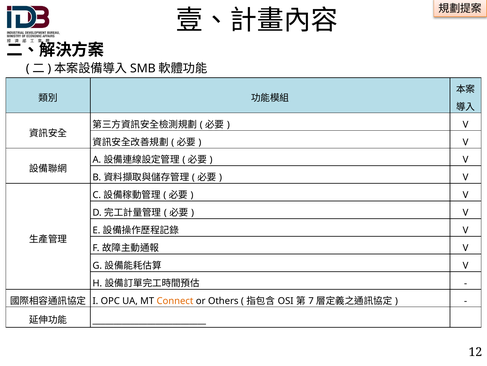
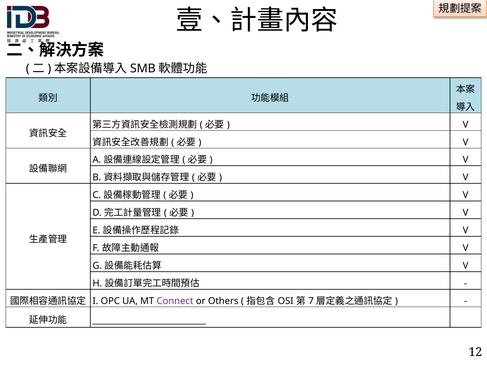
Connect colour: orange -> purple
